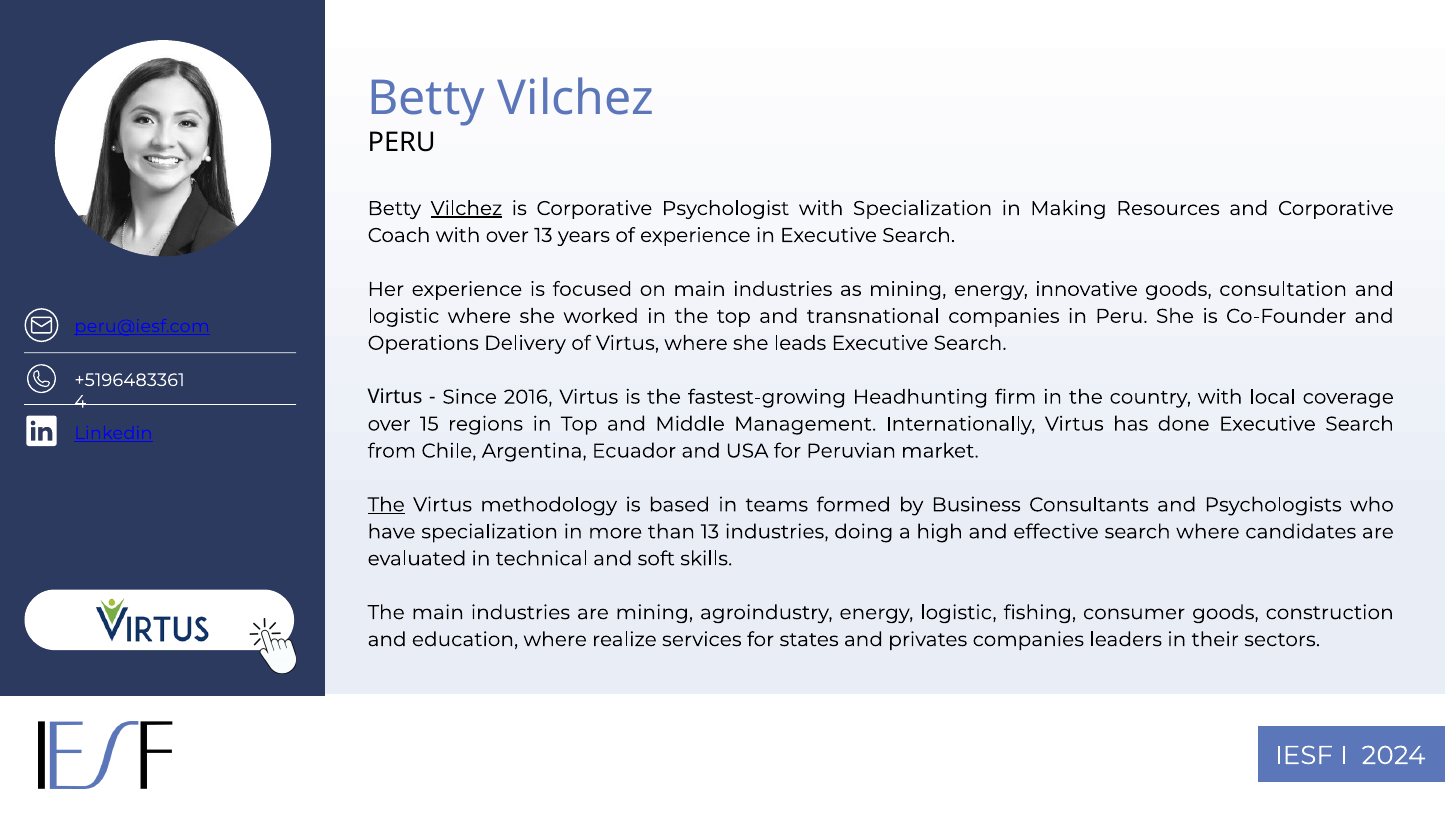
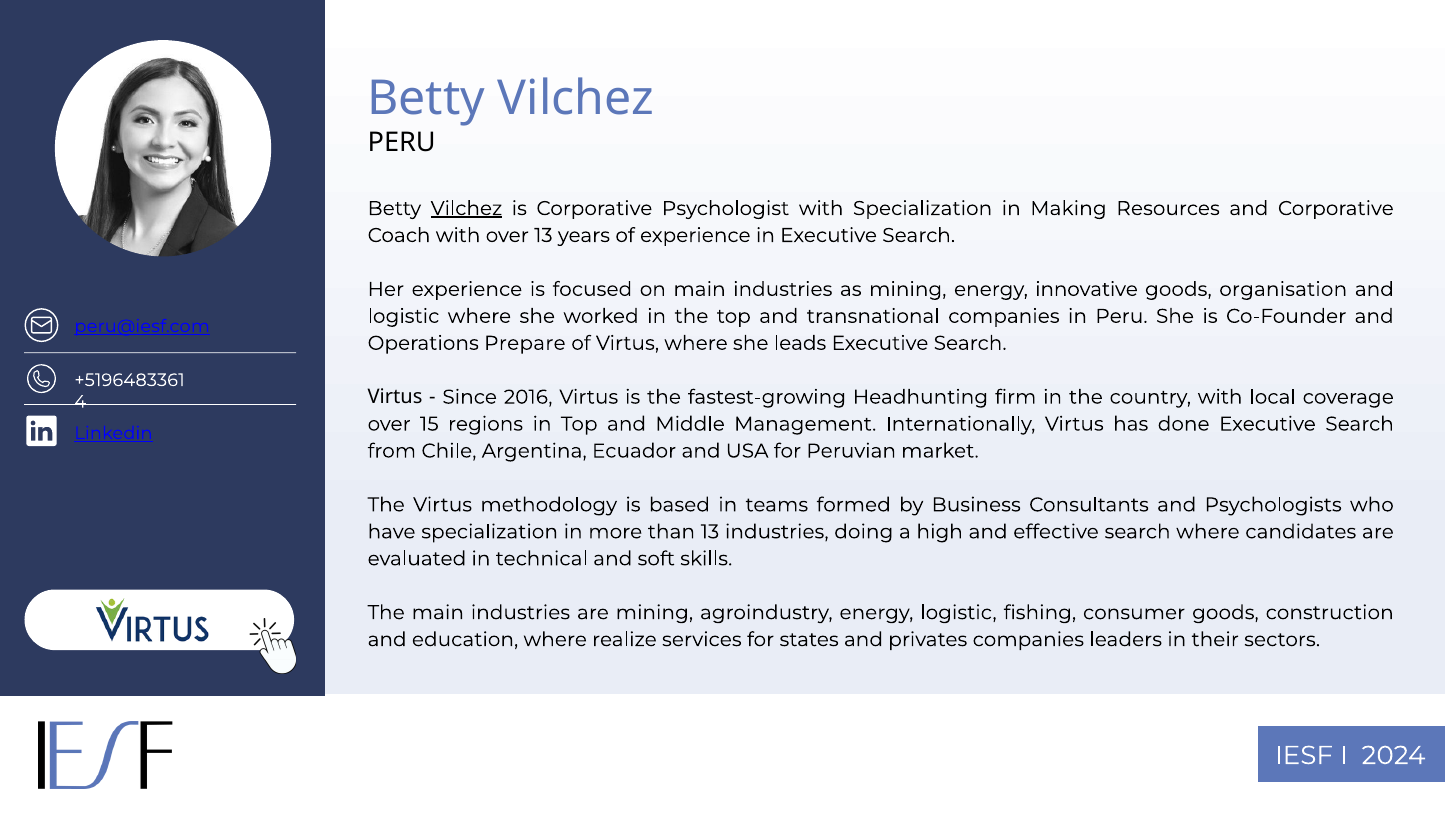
consultation: consultation -> organisation
Delivery: Delivery -> Prepare
The at (386, 505) underline: present -> none
